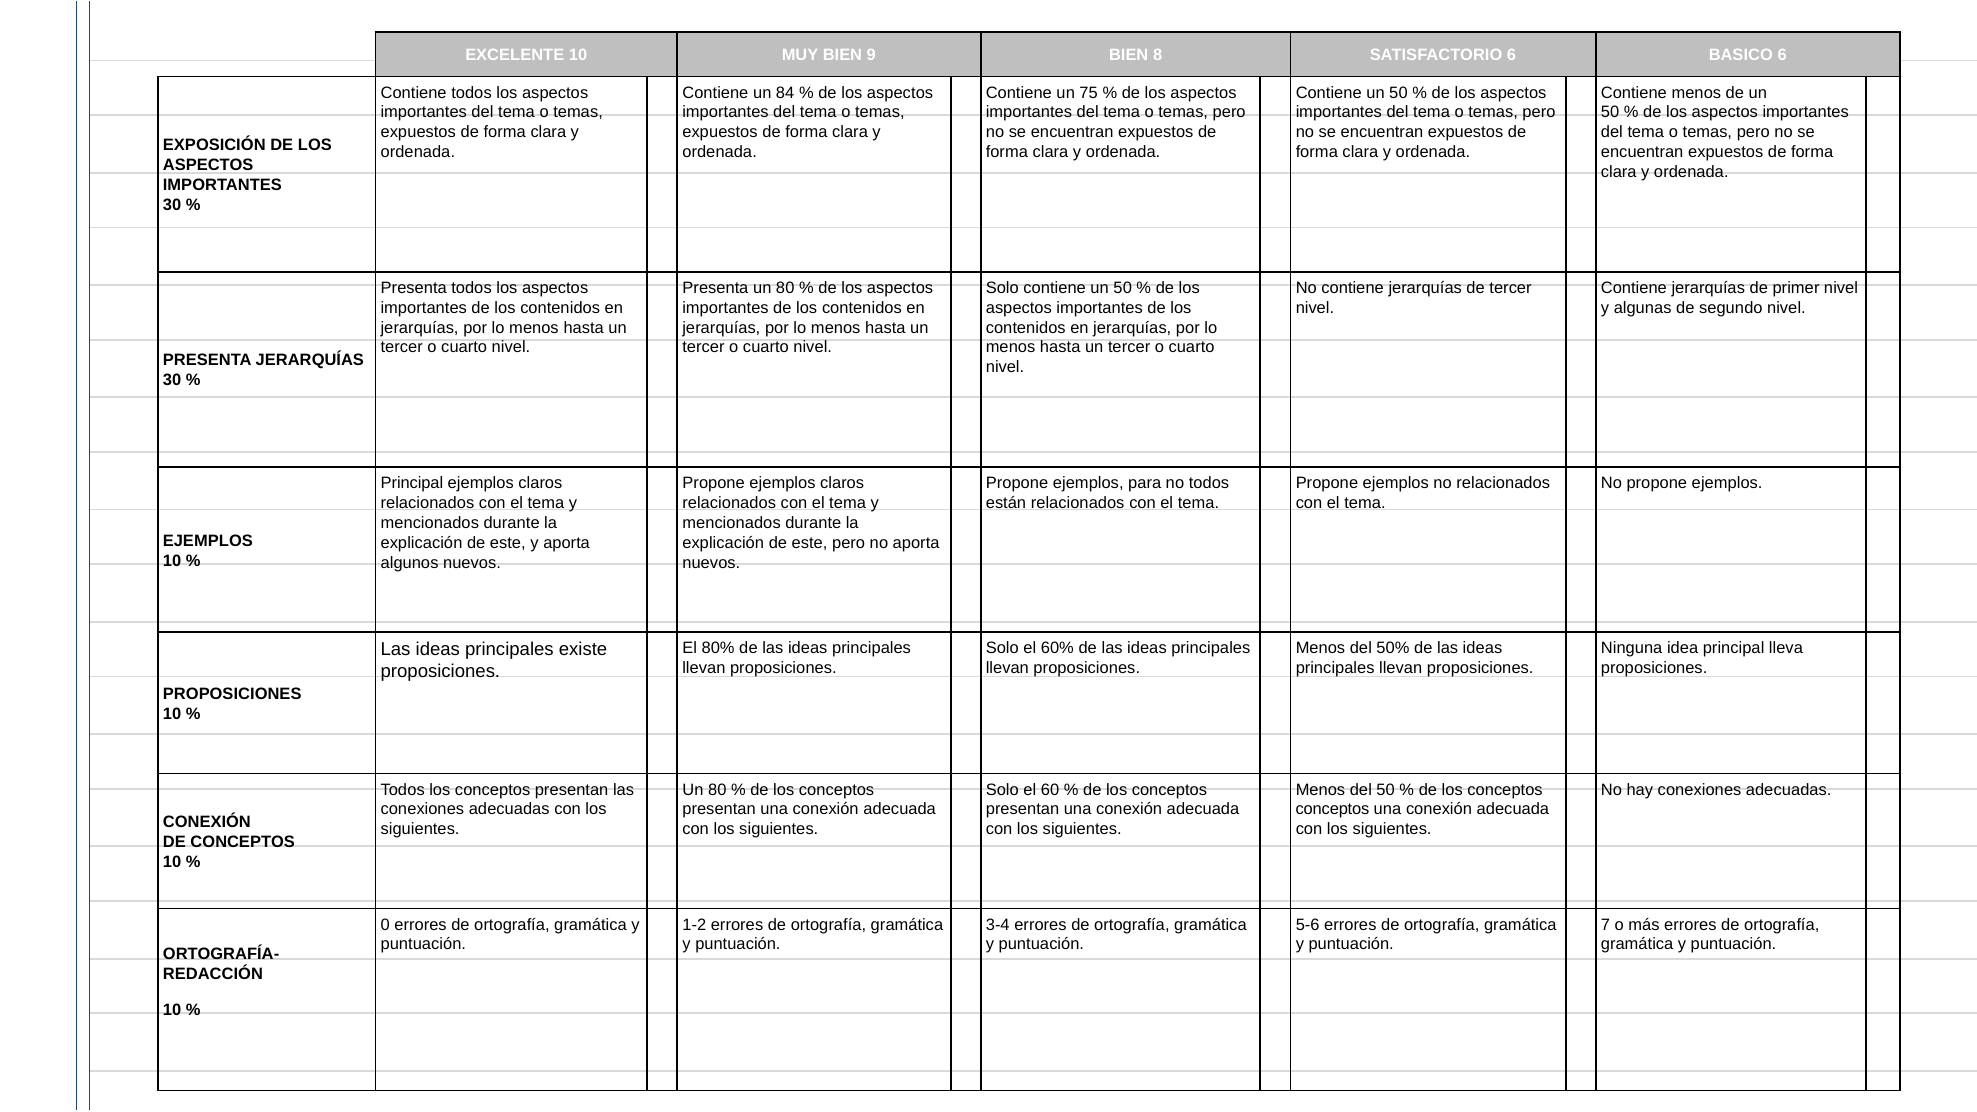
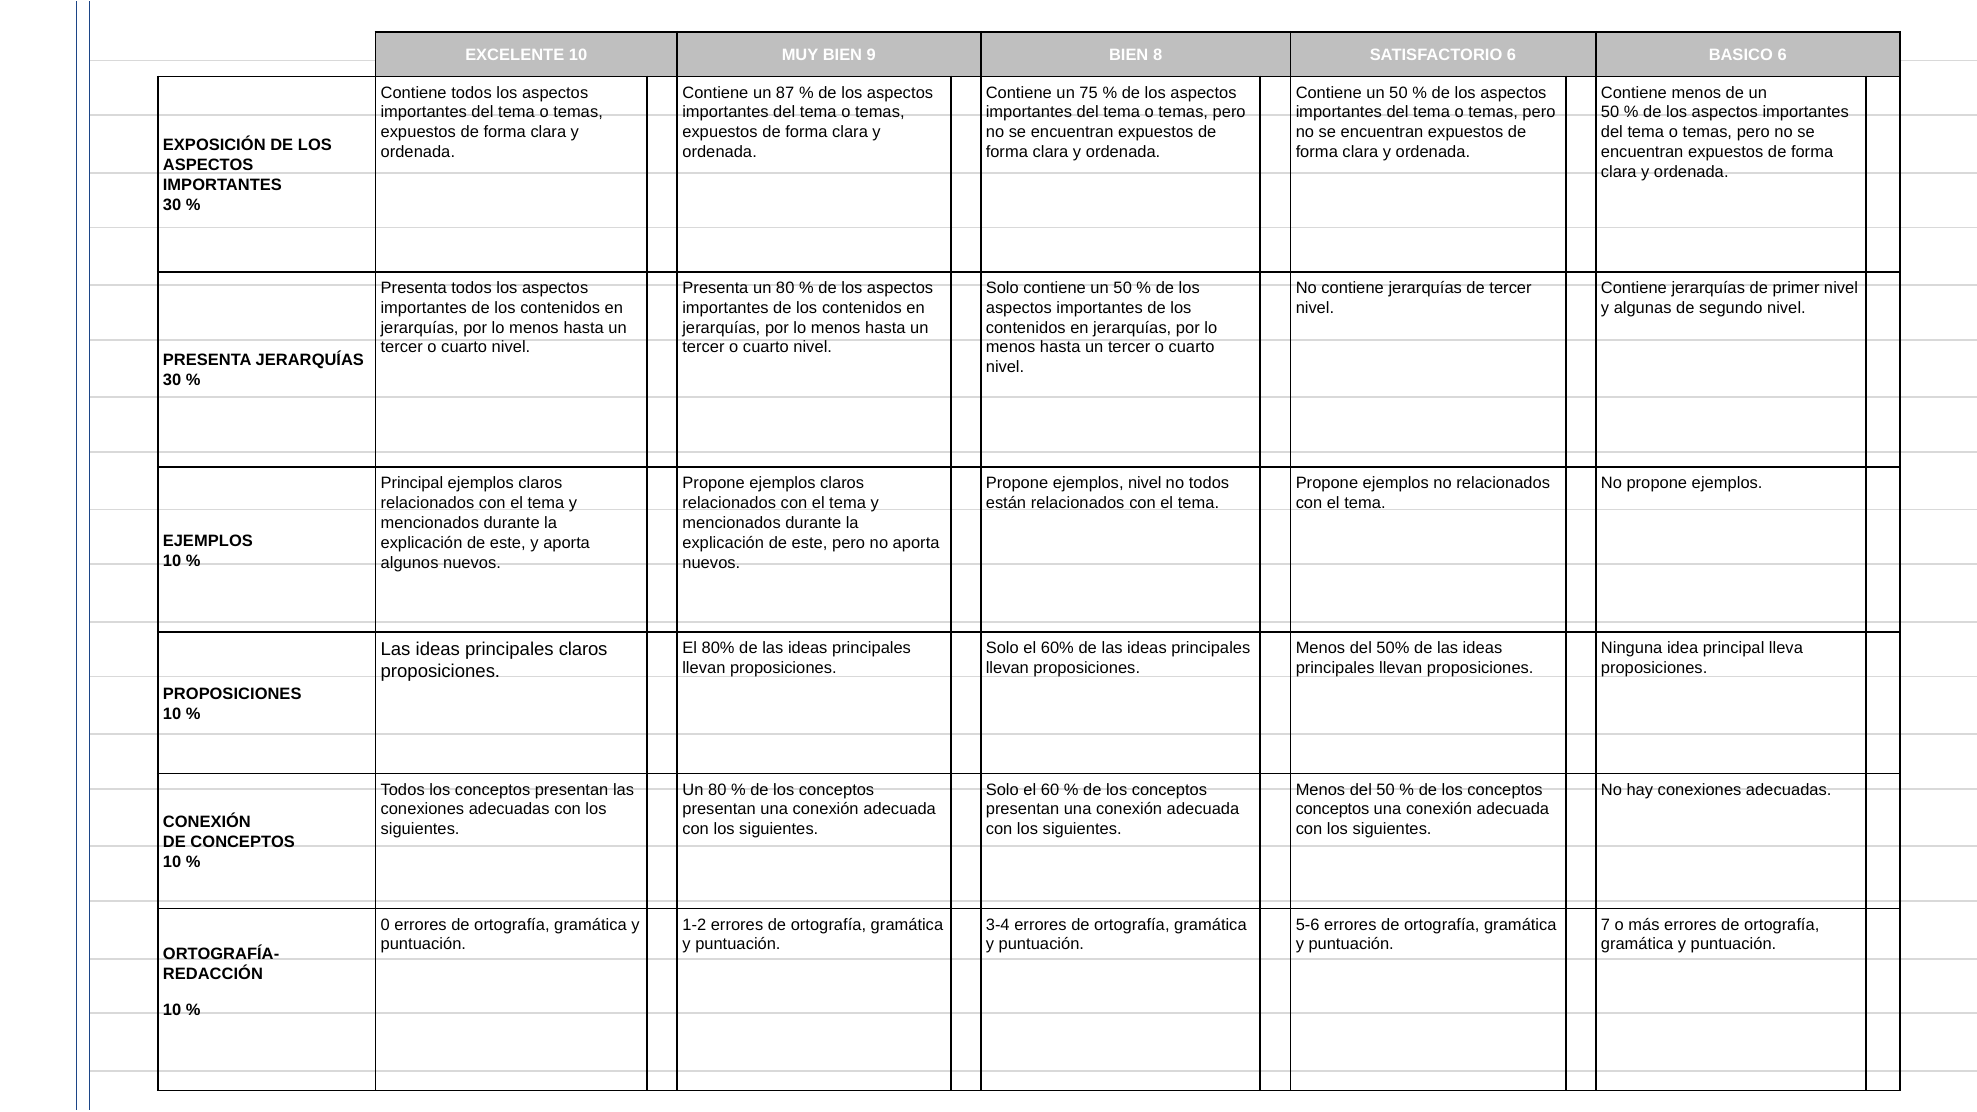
84: 84 -> 87
ejemplos para: para -> nivel
principales existe: existe -> claros
